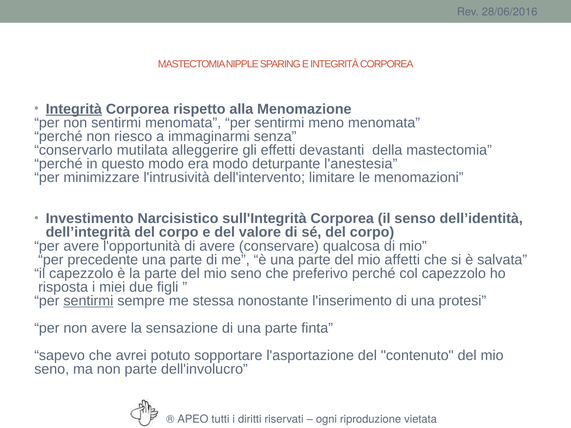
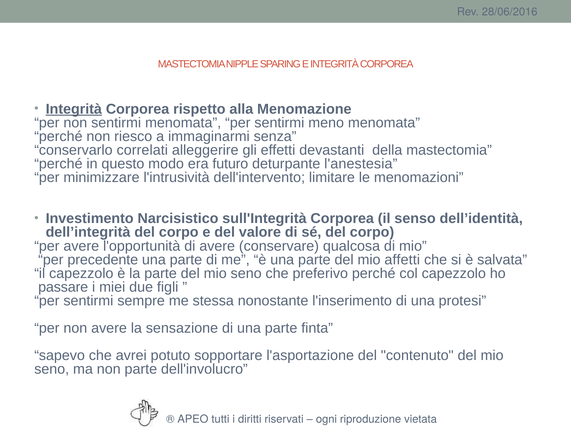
mutilata: mutilata -> correlati
era modo: modo -> futuro
risposta: risposta -> passare
sentirmi at (88, 301) underline: present -> none
